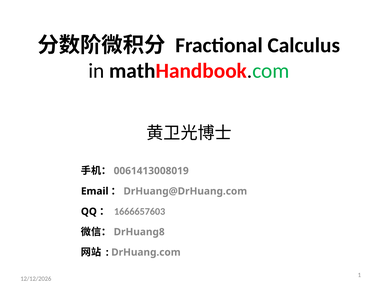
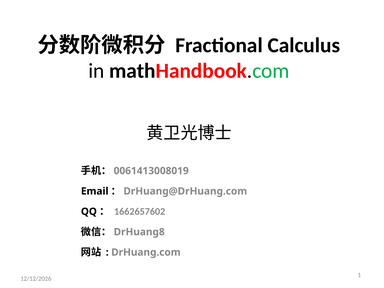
1666657603: 1666657603 -> 1662657602
